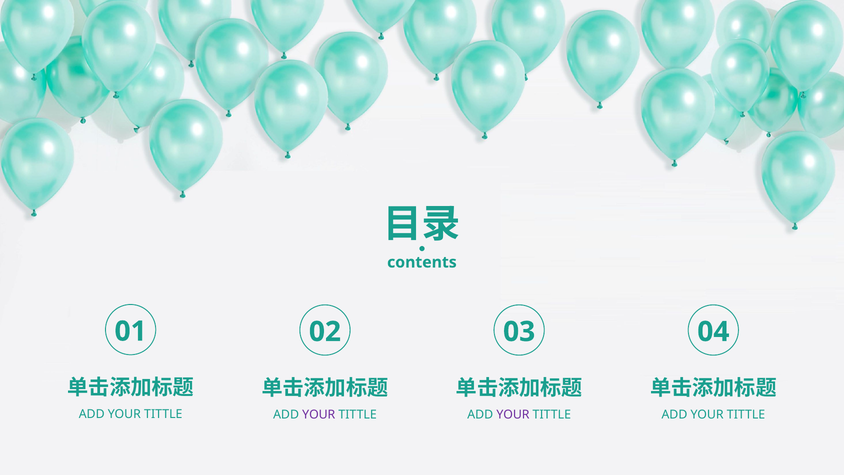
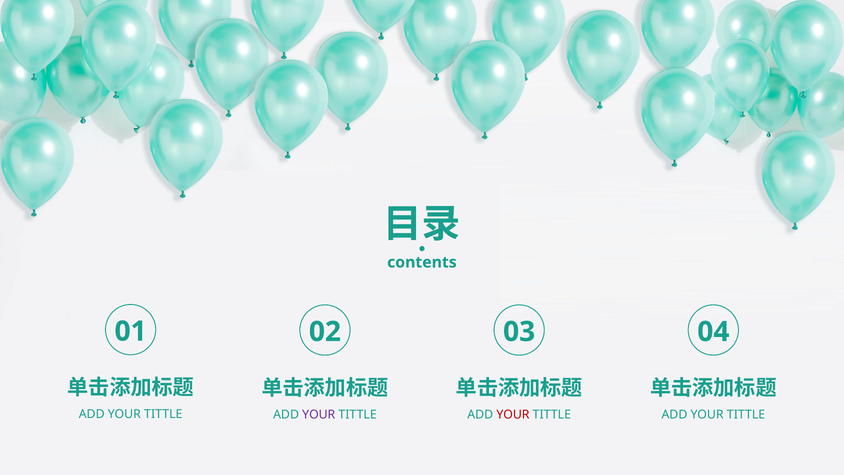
YOUR at (513, 414) colour: purple -> red
